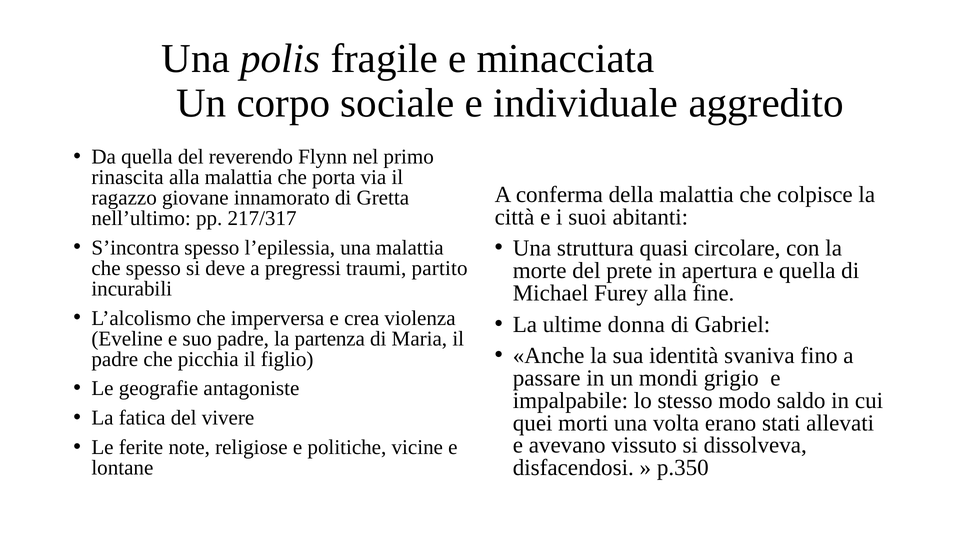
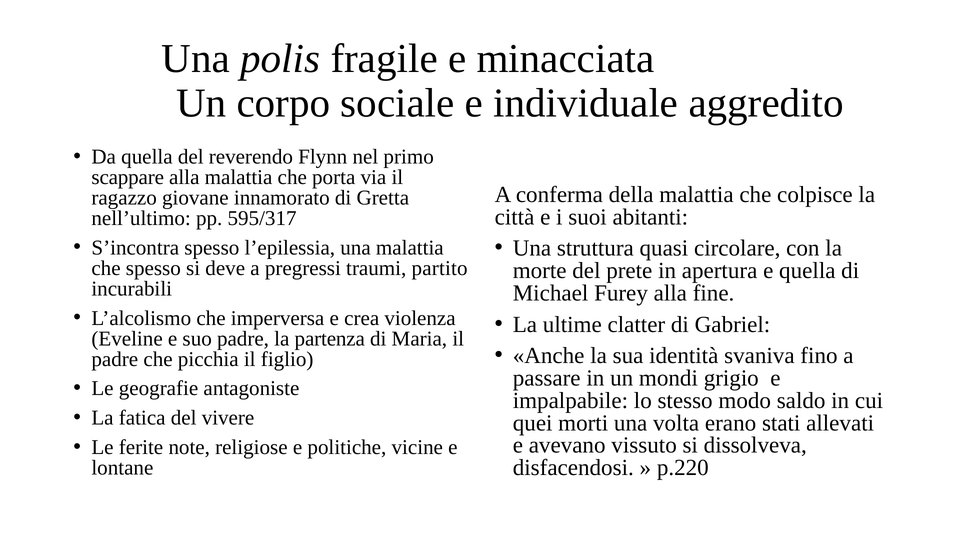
rinascita: rinascita -> scappare
217/317: 217/317 -> 595/317
donna: donna -> clatter
p.350: p.350 -> p.220
